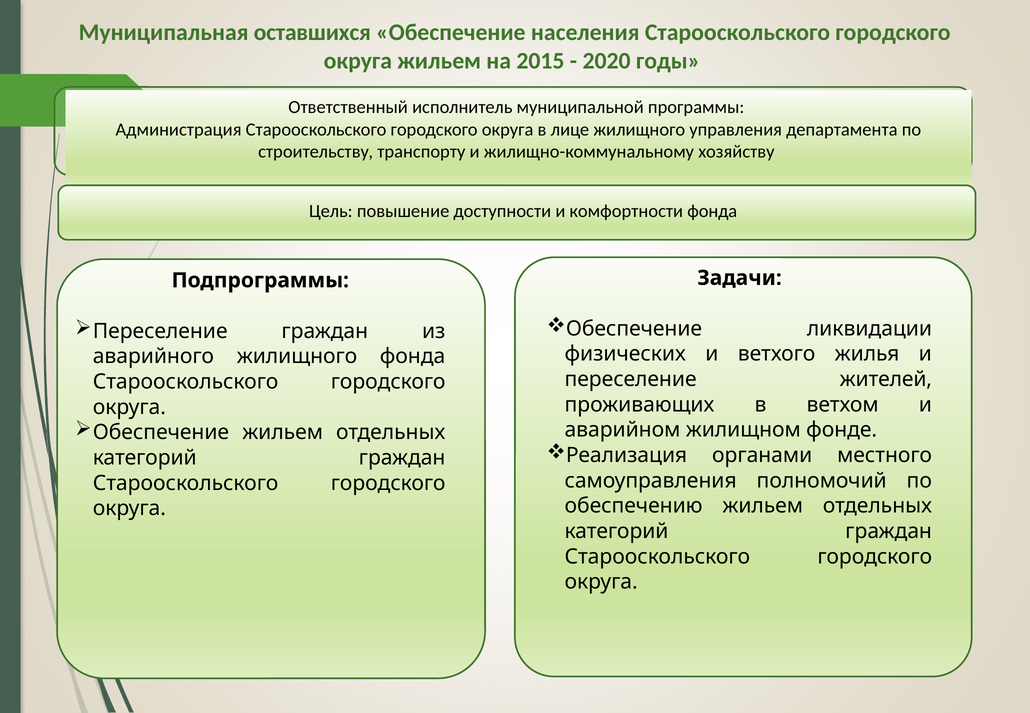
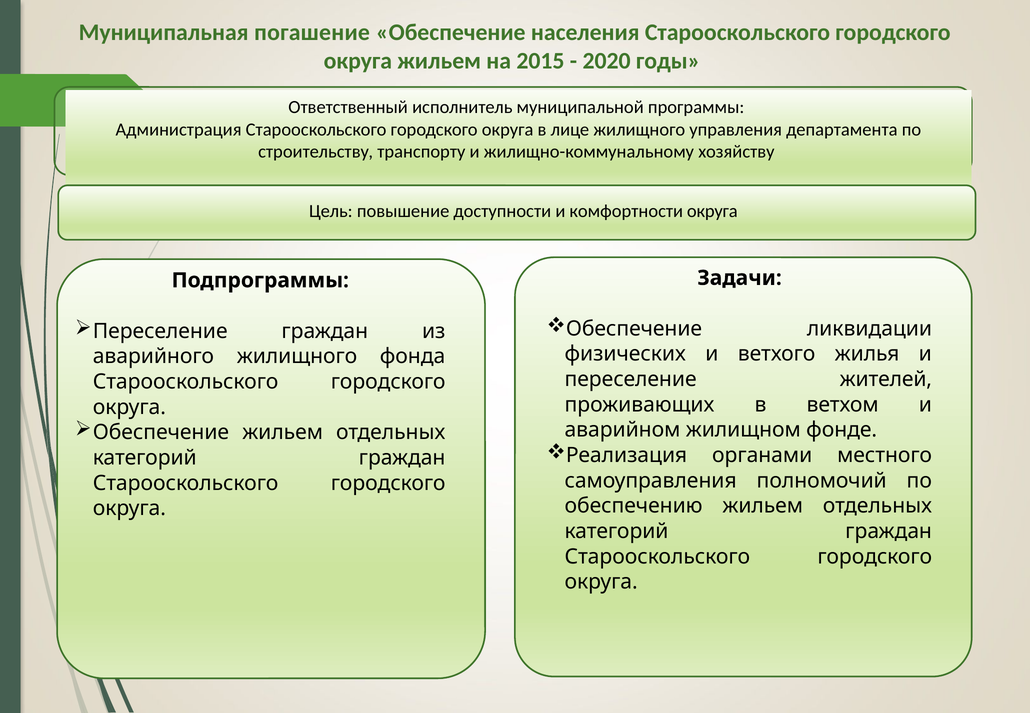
оставшихся: оставшихся -> погашение
комфортности фонда: фонда -> округа
